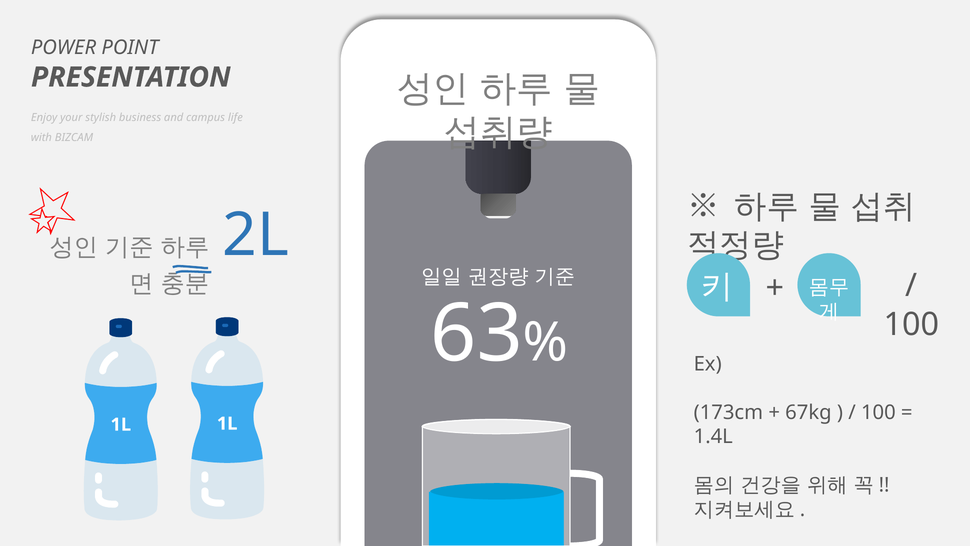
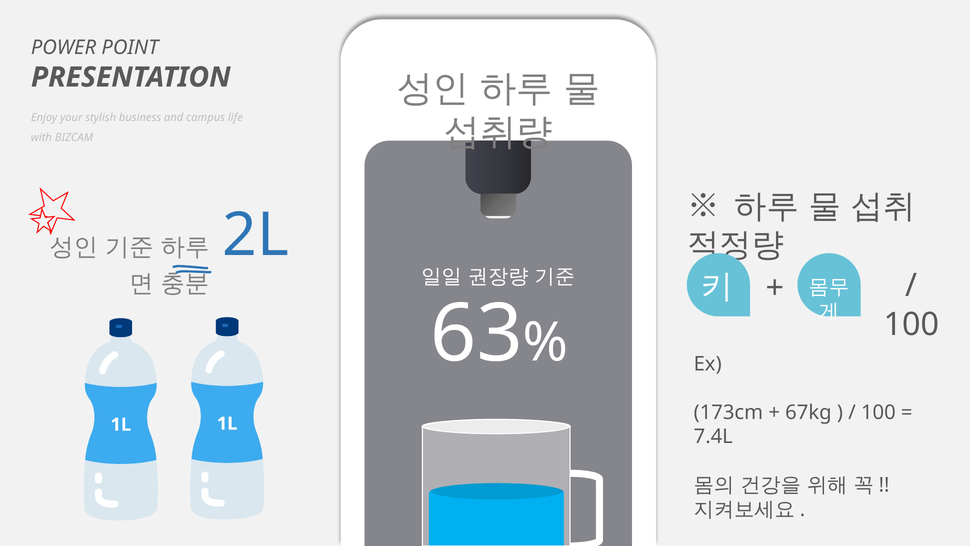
1.4L: 1.4L -> 7.4L
